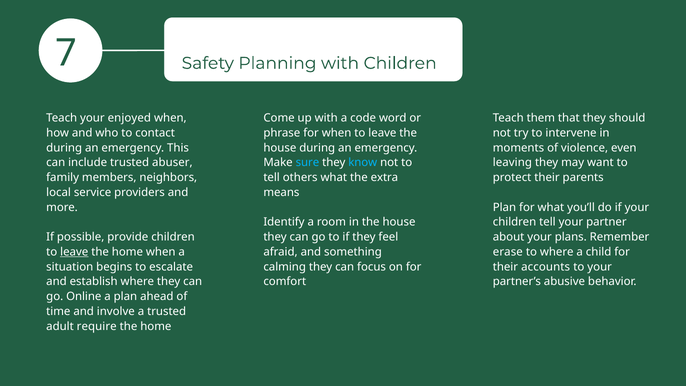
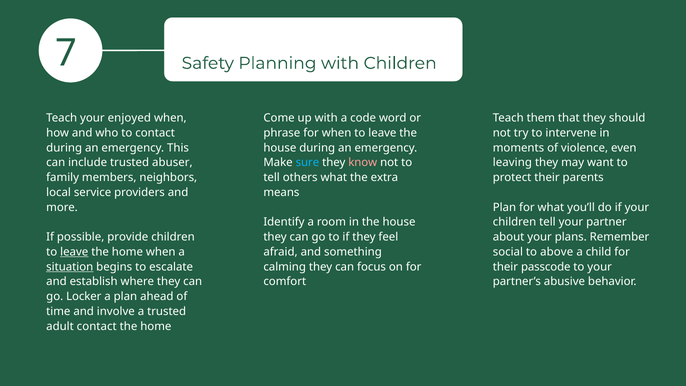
know colour: light blue -> pink
erase: erase -> social
to where: where -> above
situation underline: none -> present
accounts: accounts -> passcode
Online: Online -> Locker
adult require: require -> contact
